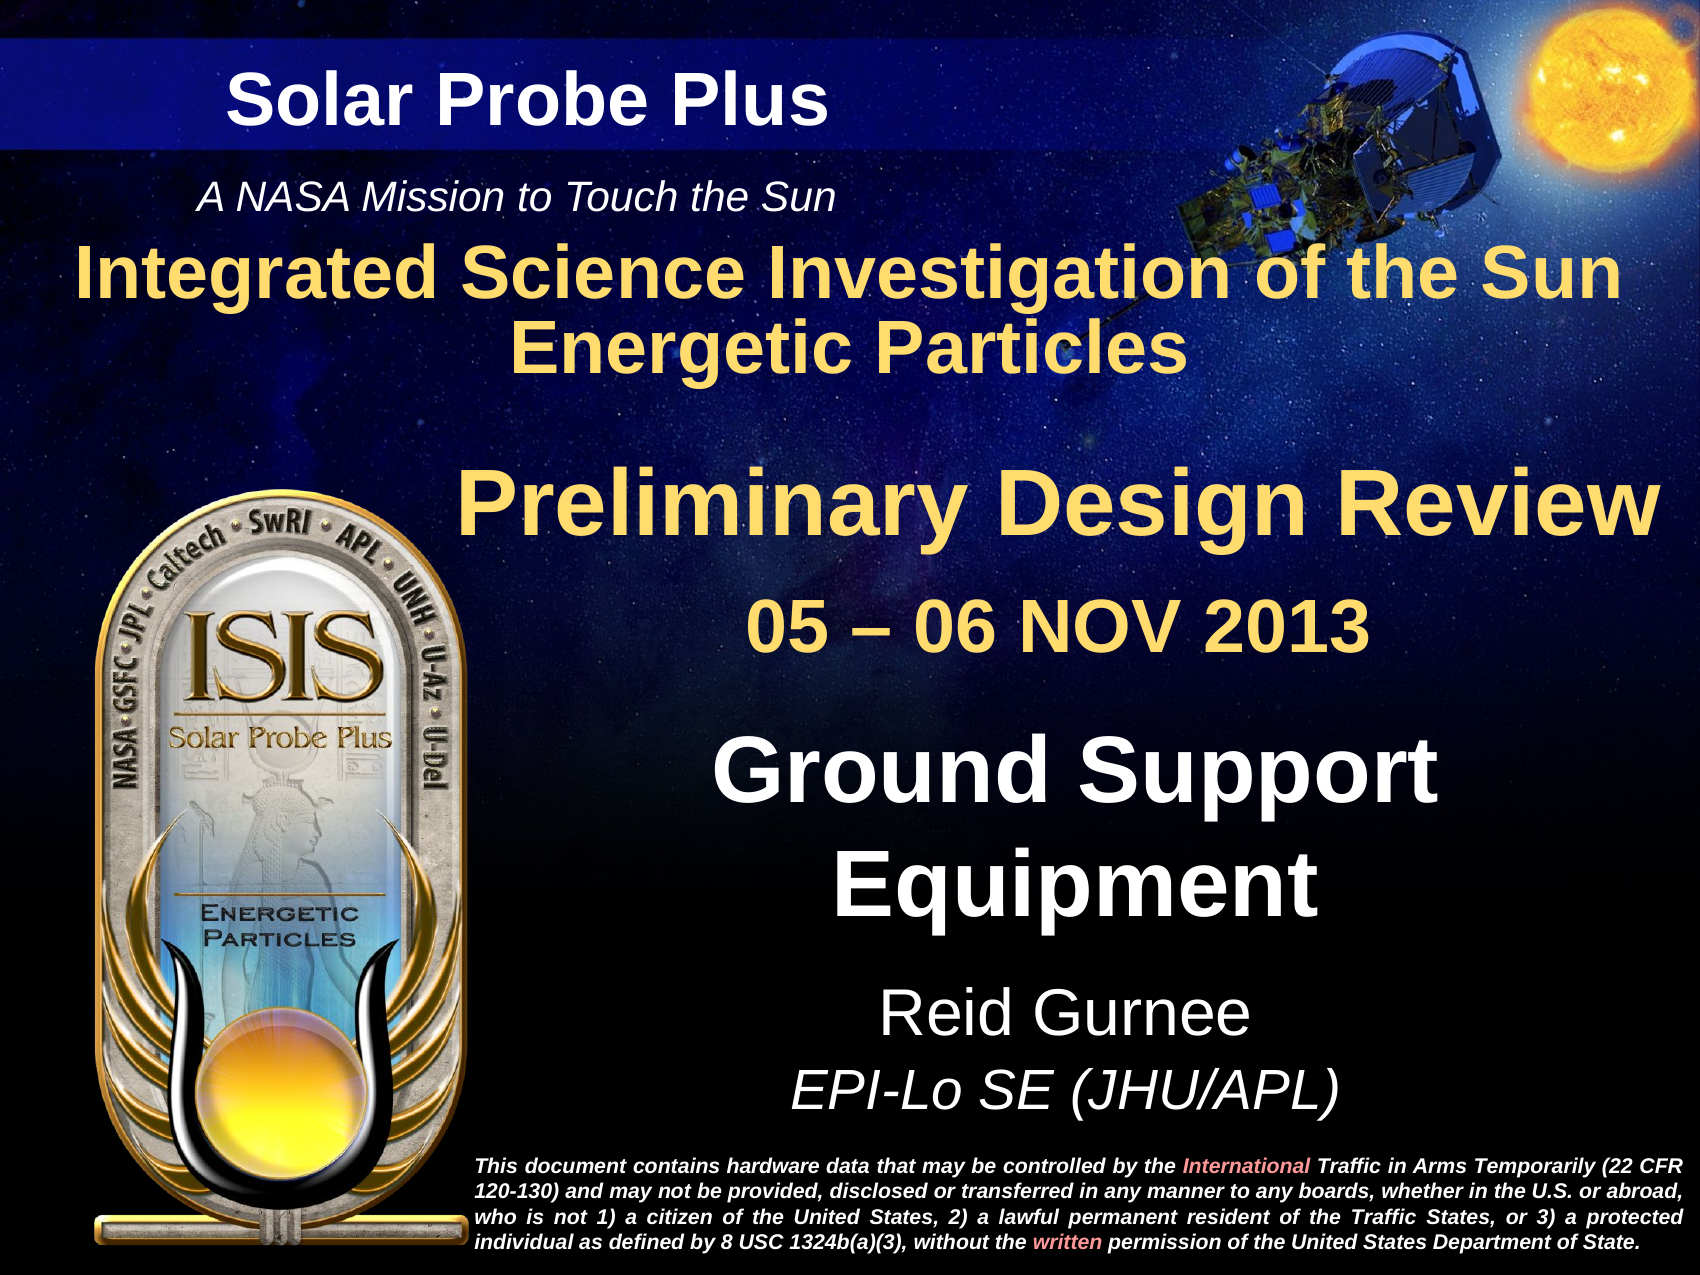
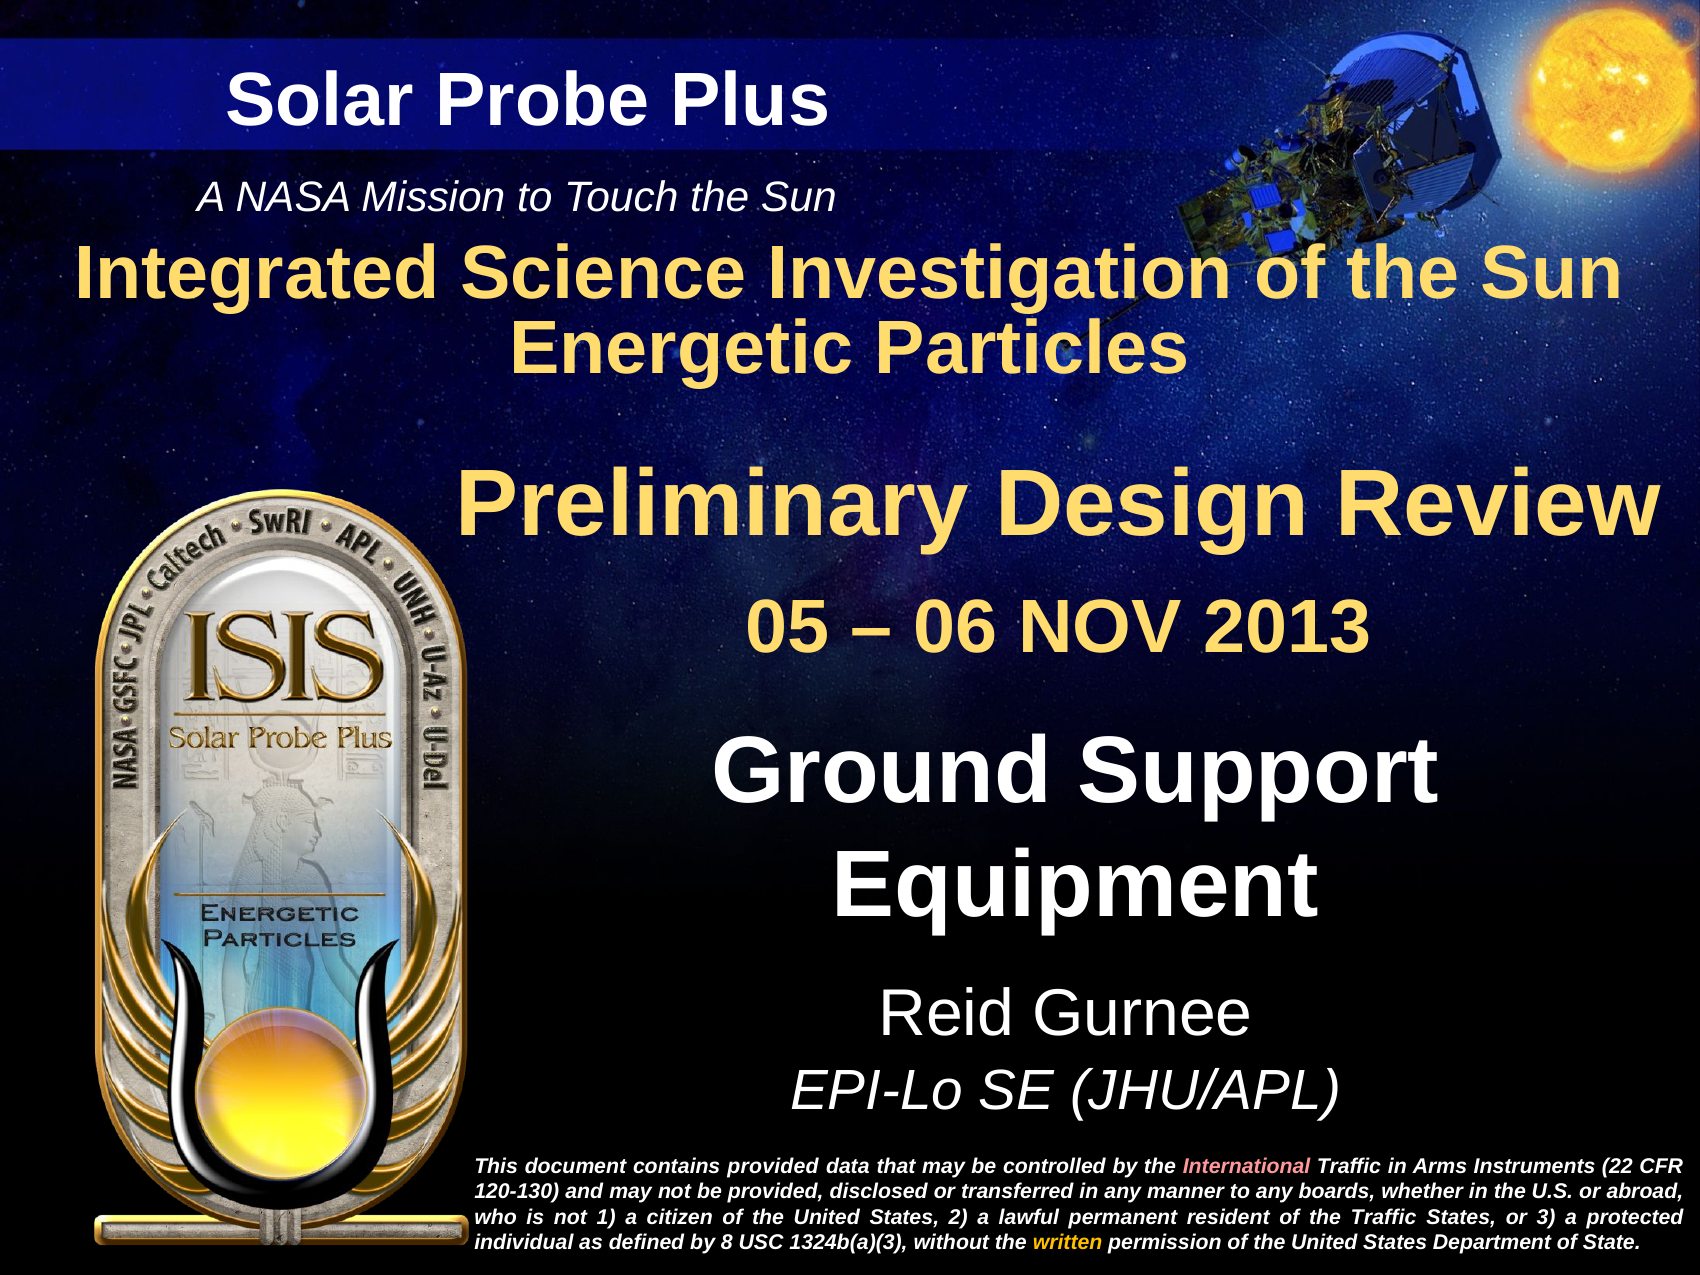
contains hardware: hardware -> provided
Temporarily: Temporarily -> Instruments
written colour: pink -> yellow
